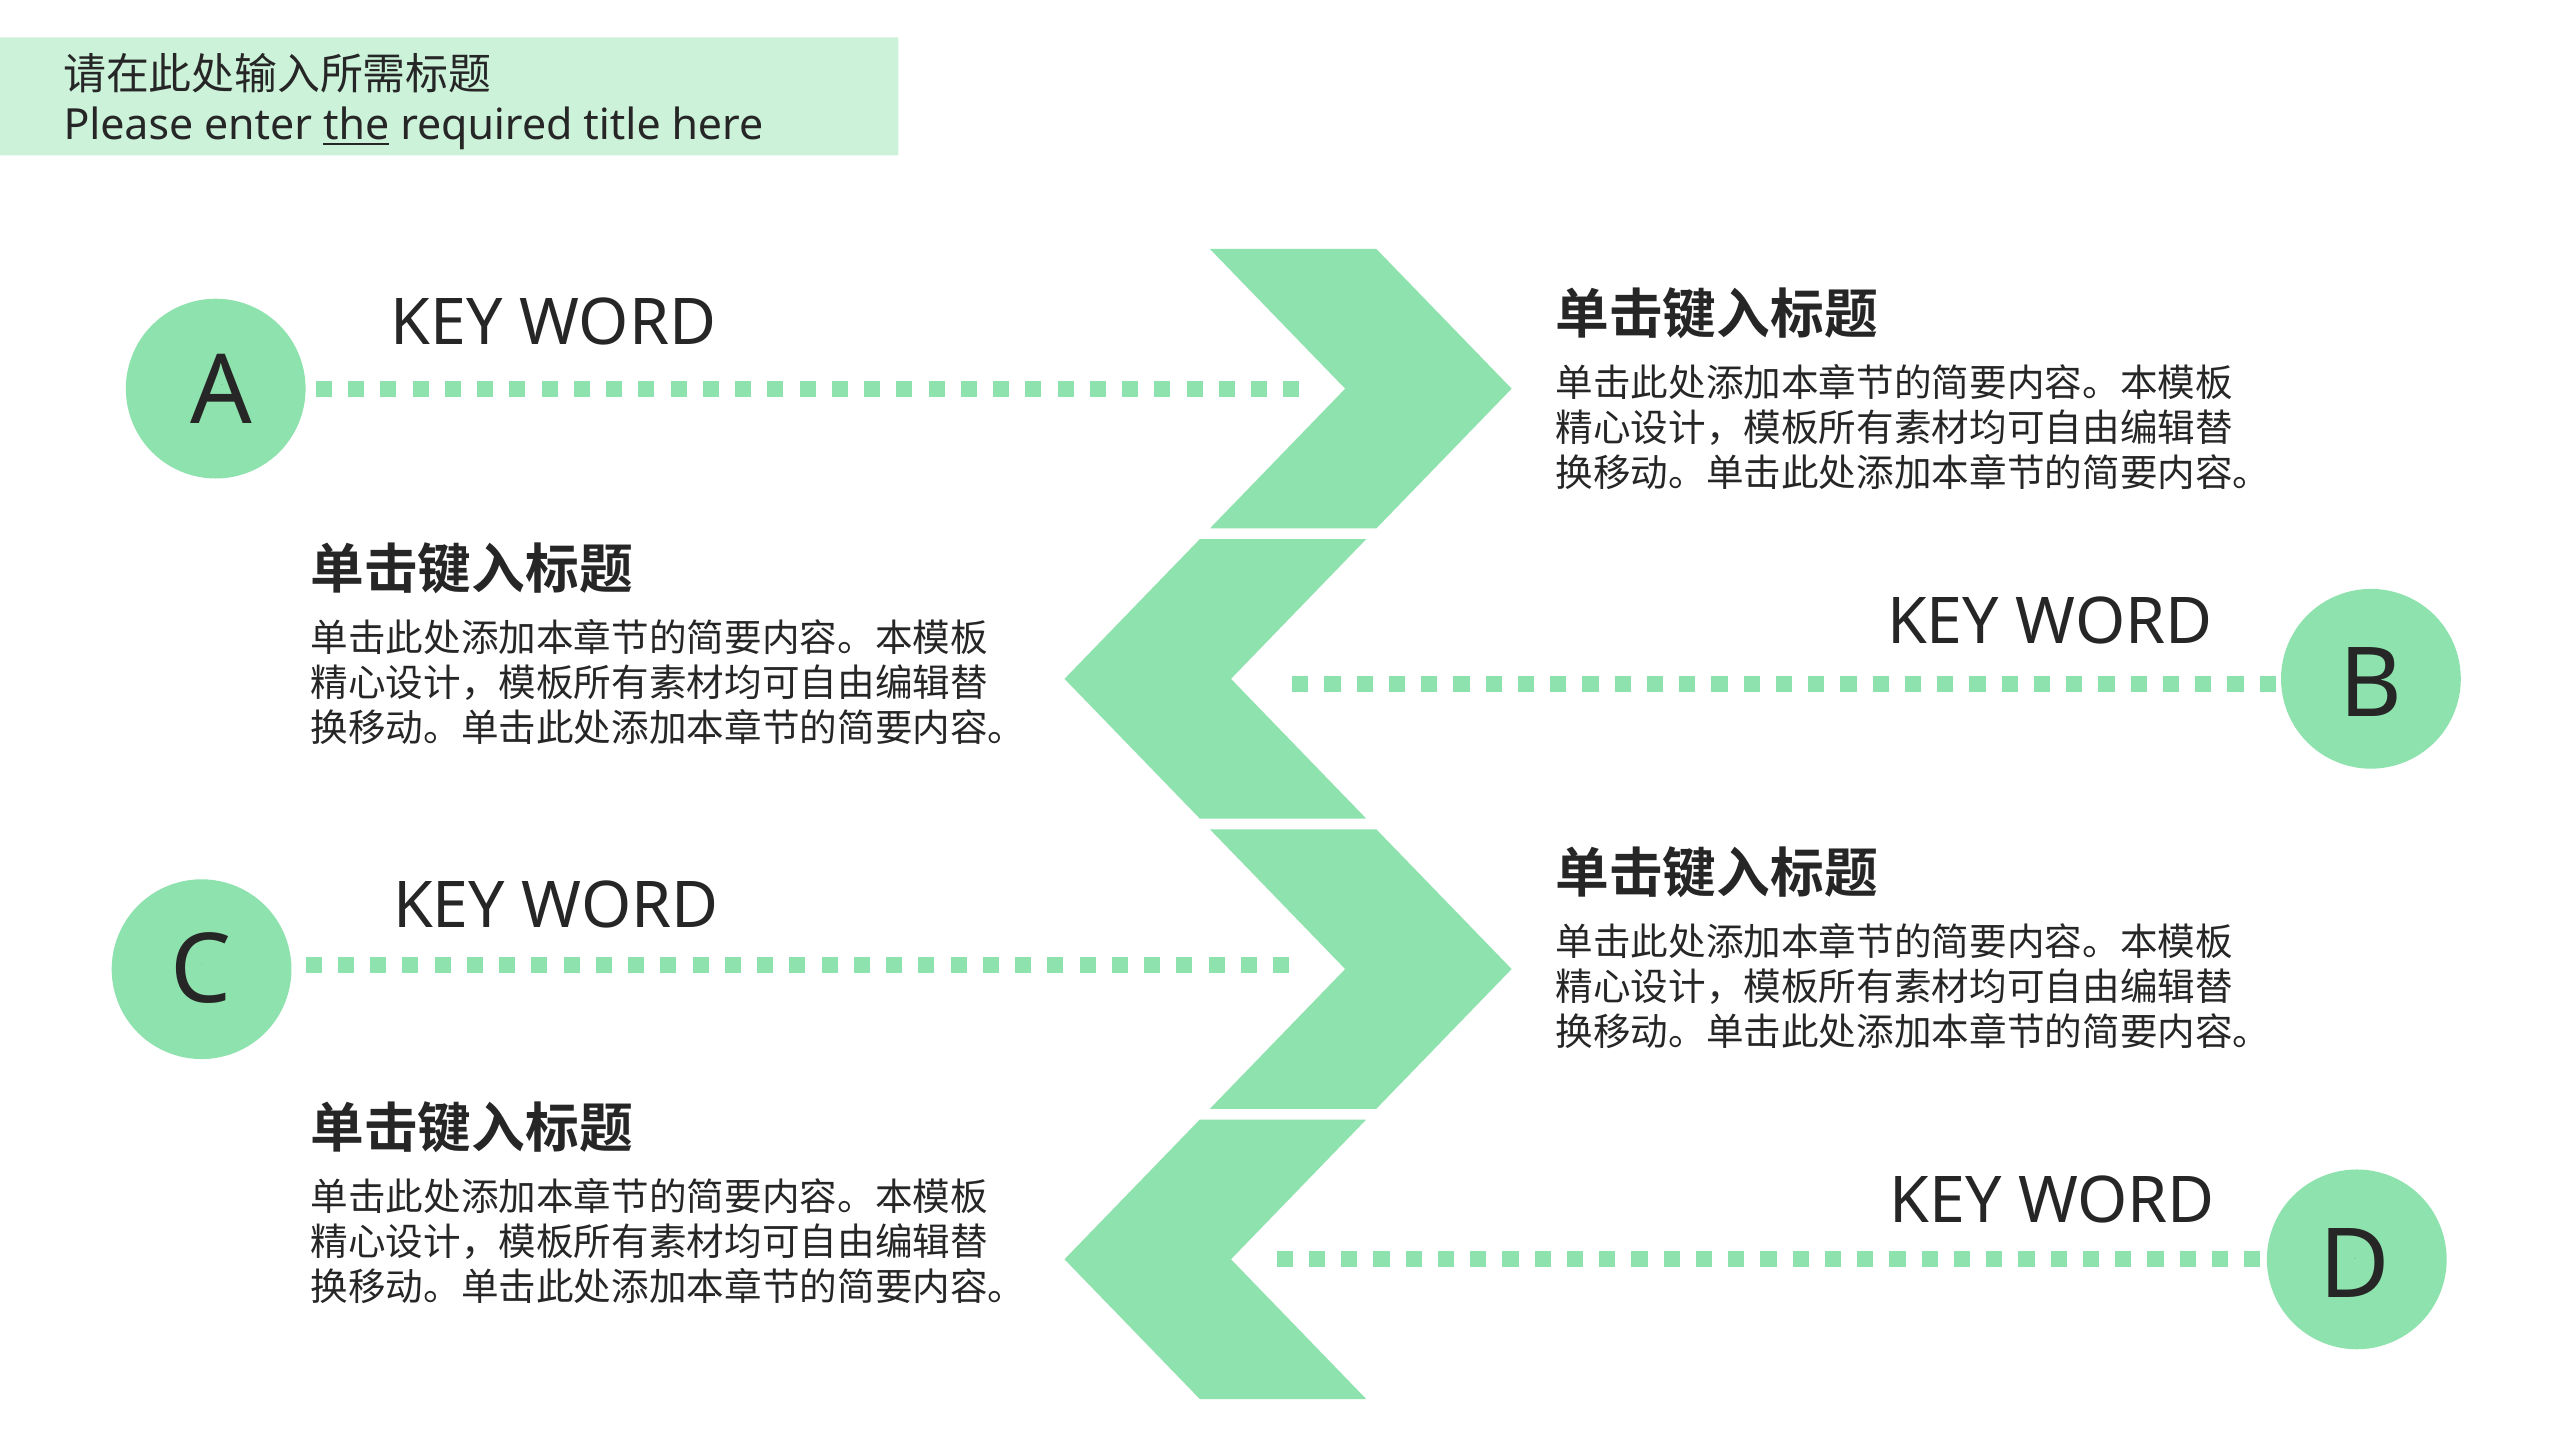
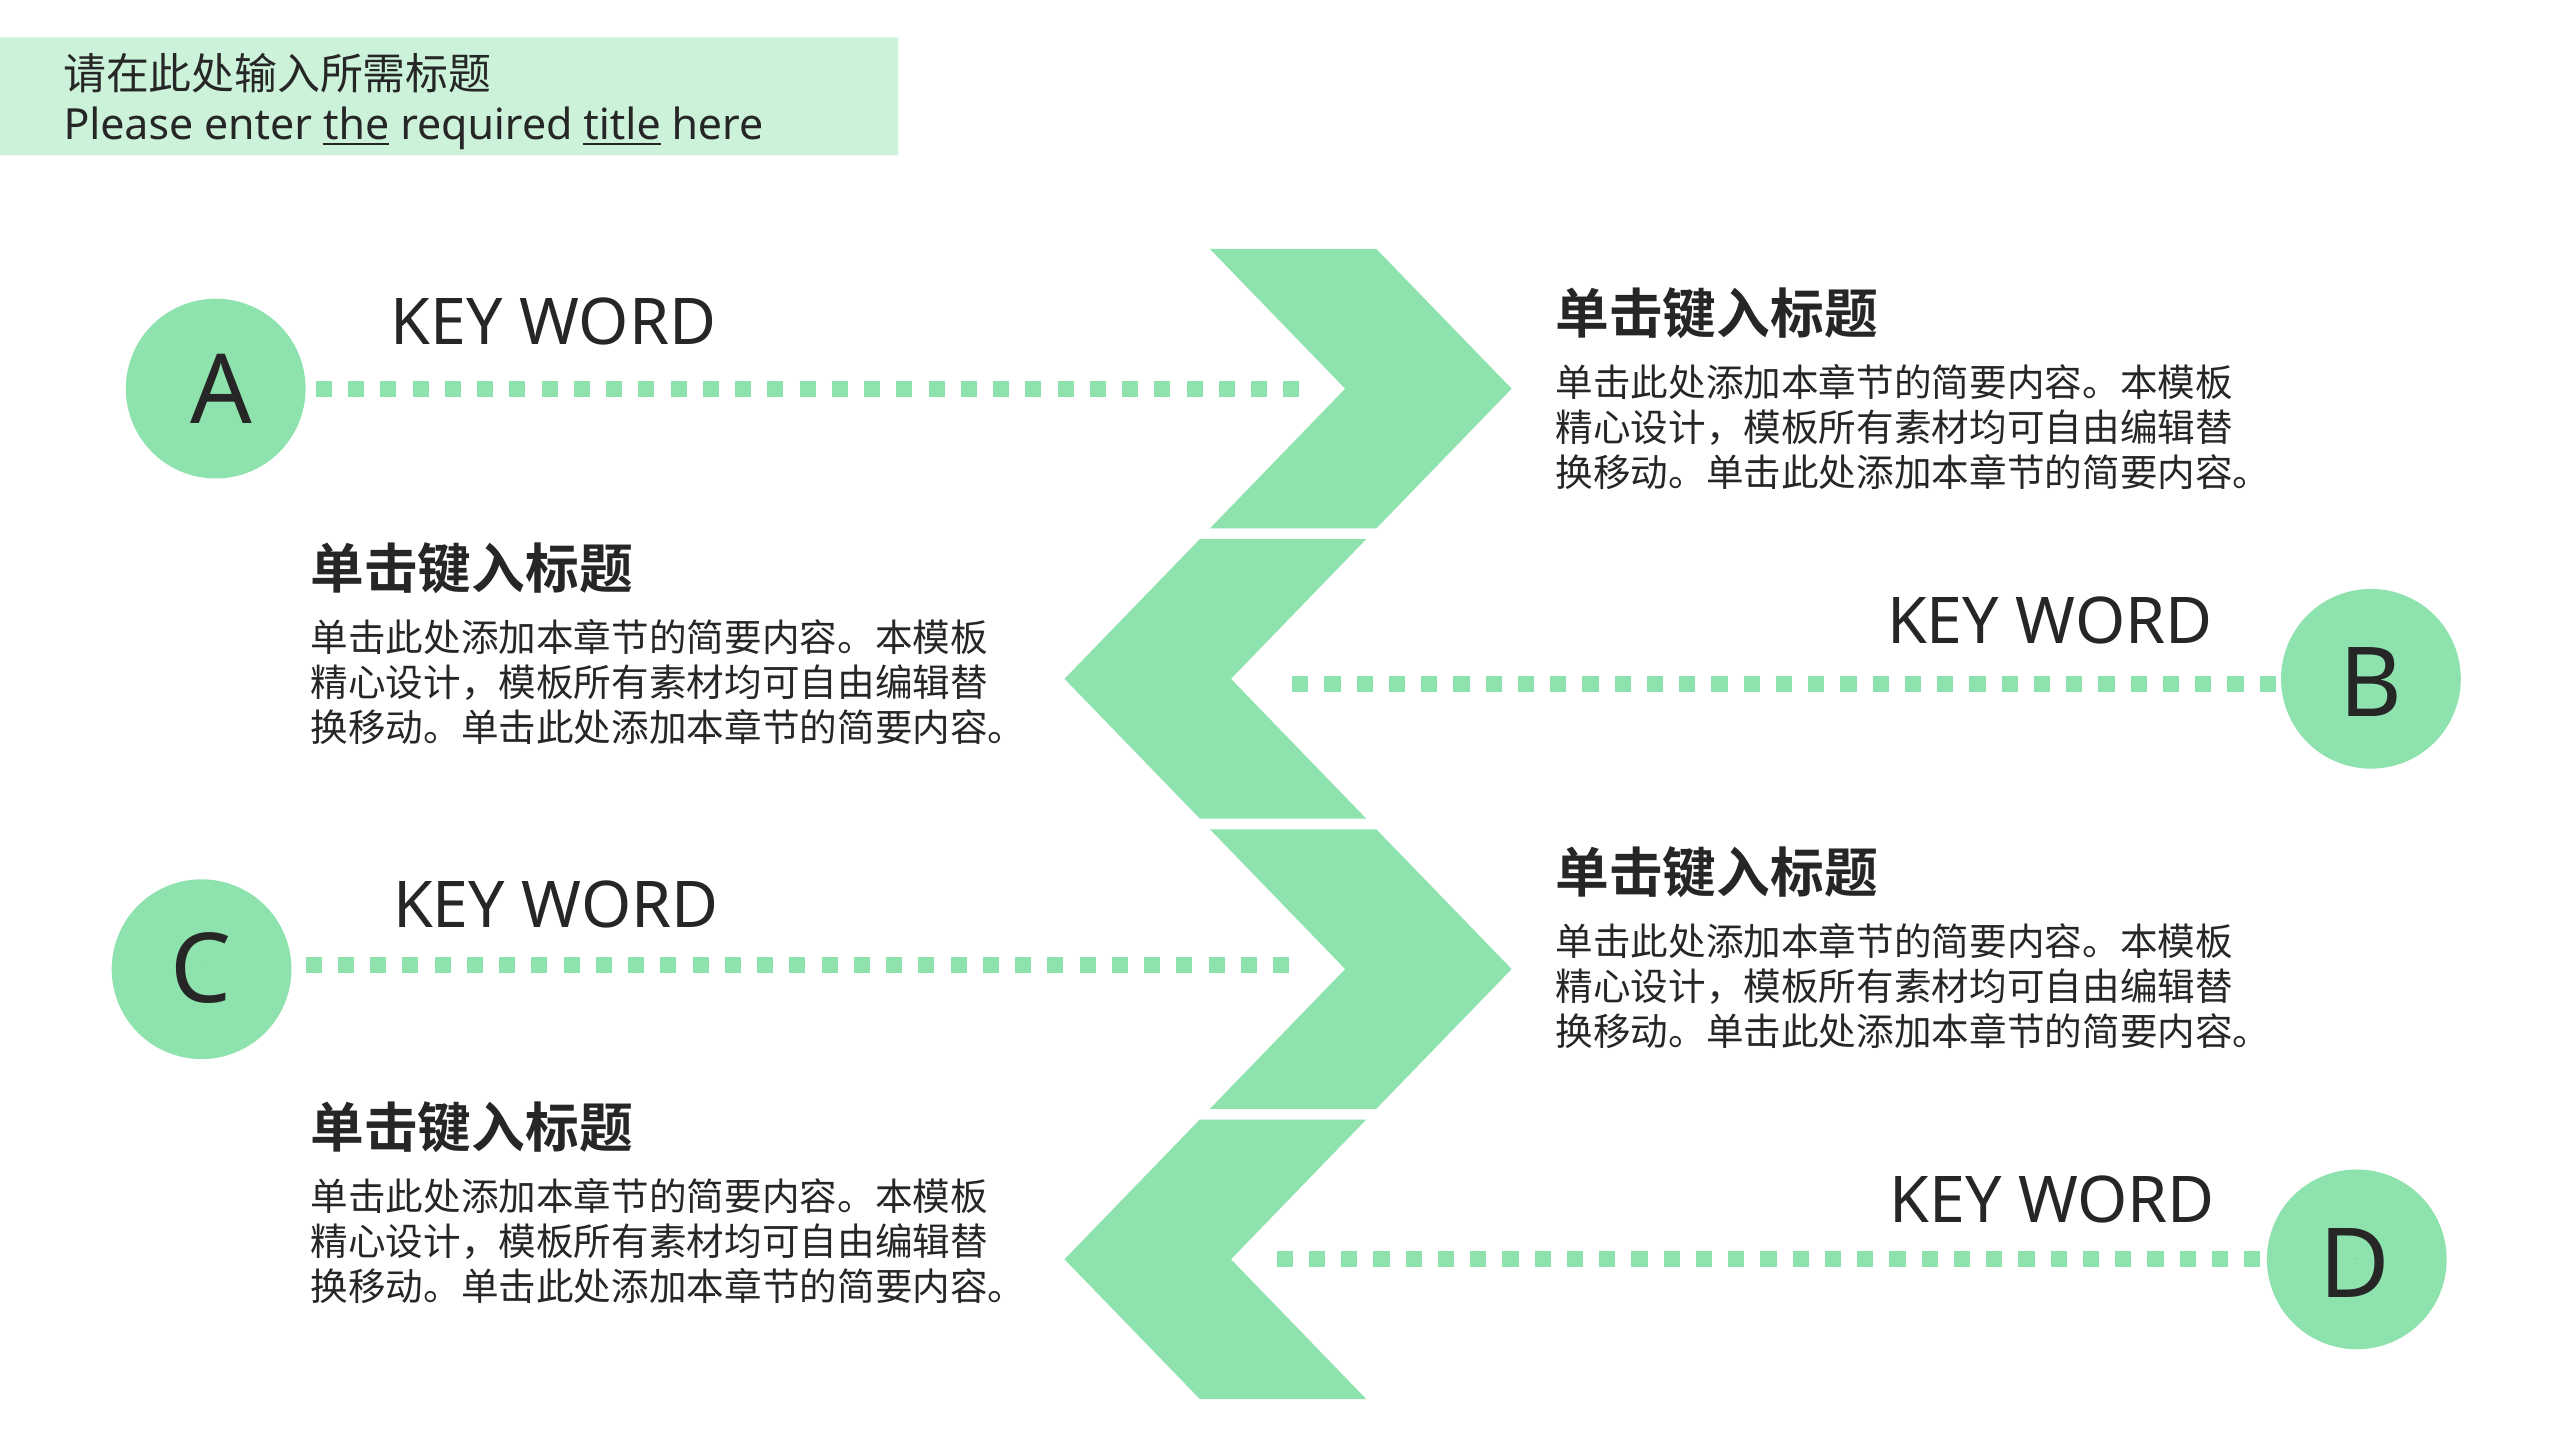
title underline: none -> present
